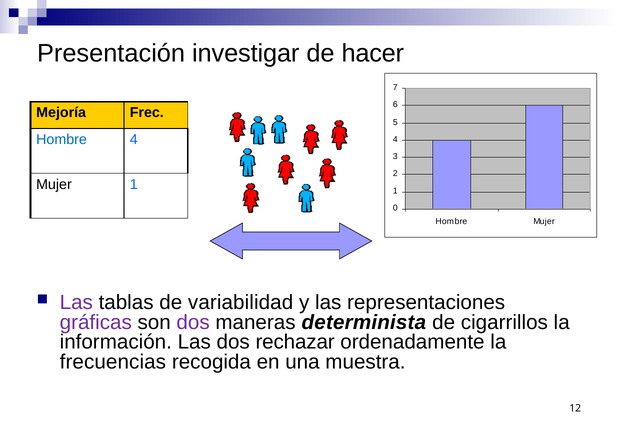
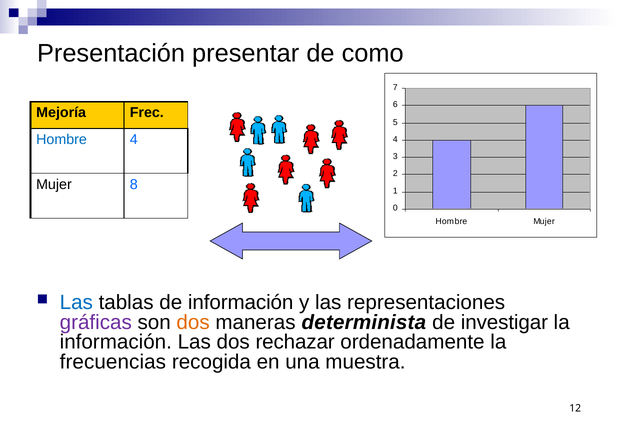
investigar: investigar -> presentar
hacer: hacer -> como
Mujer 1: 1 -> 8
Las at (76, 302) colour: purple -> blue
de variabilidad: variabilidad -> información
dos at (193, 322) colour: purple -> orange
cigarrillos: cigarrillos -> investigar
